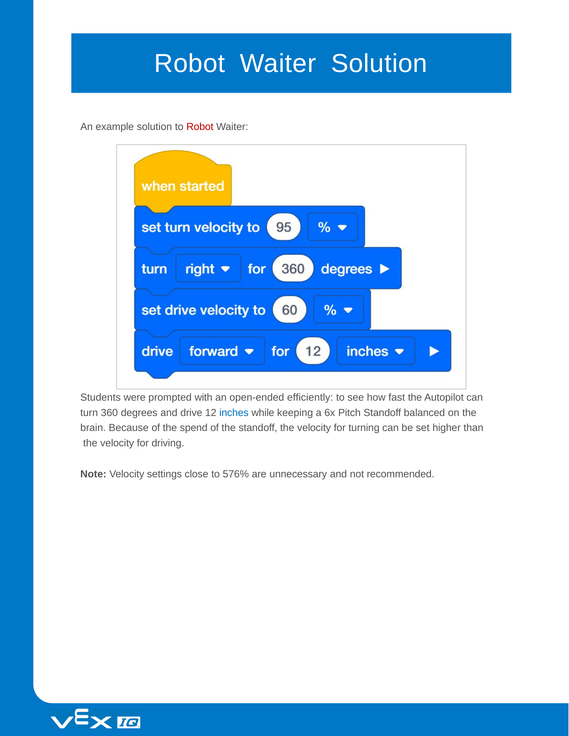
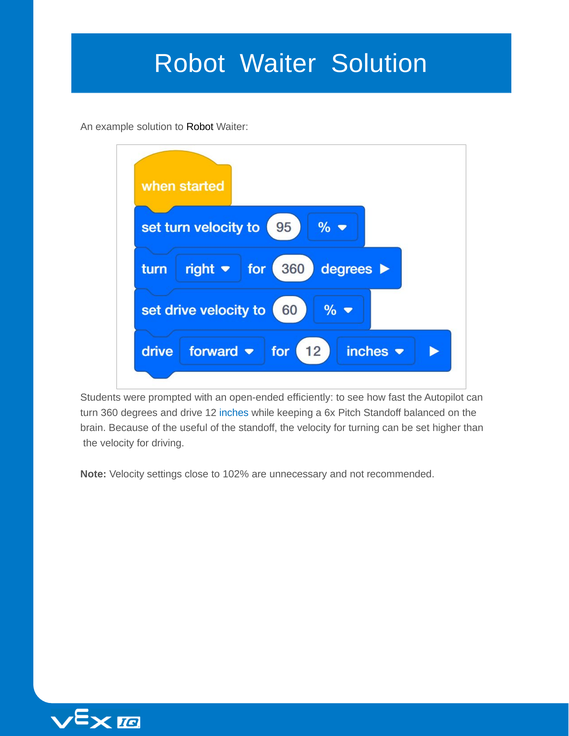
Robot at (200, 127) colour: red -> black
spend: spend -> useful
576%: 576% -> 102%
